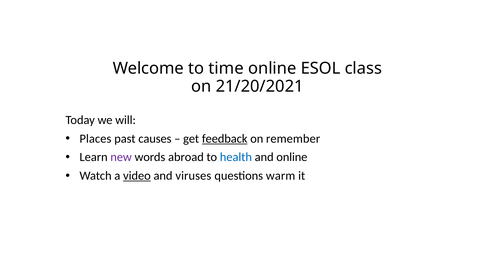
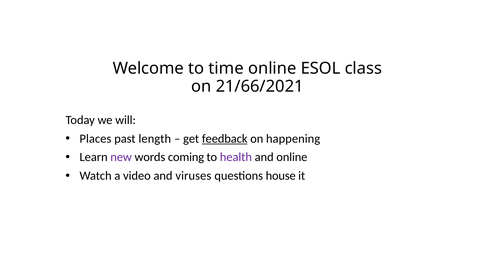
21/20/2021: 21/20/2021 -> 21/66/2021
causes: causes -> length
remember: remember -> happening
abroad: abroad -> coming
health colour: blue -> purple
video underline: present -> none
warm: warm -> house
